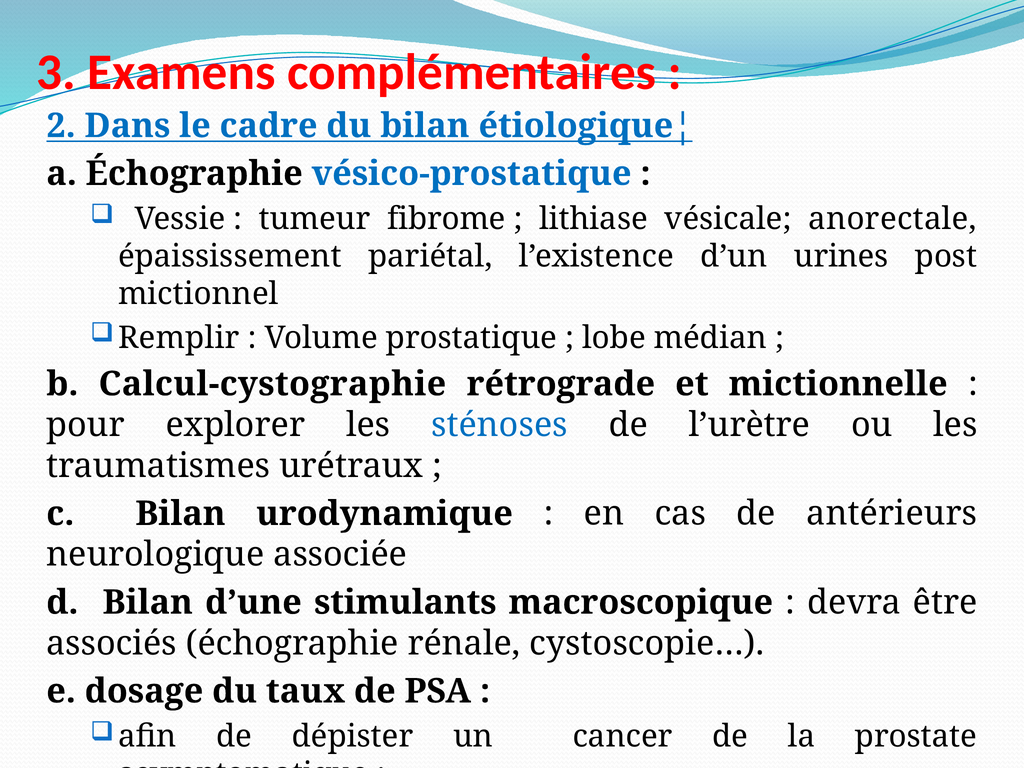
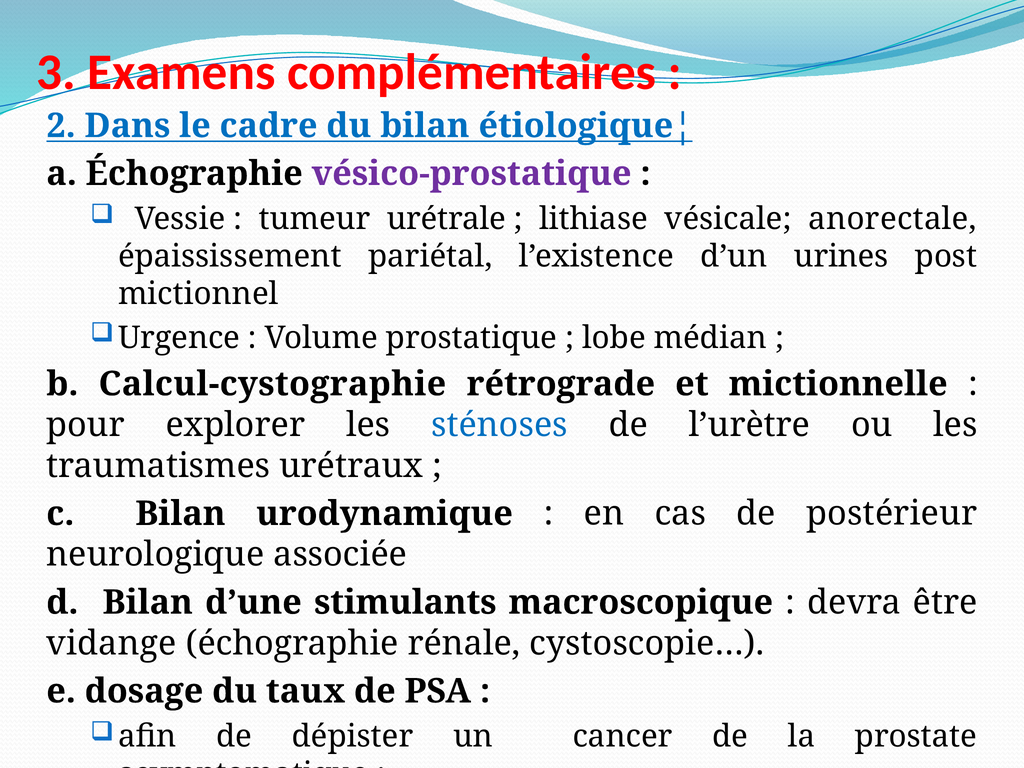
vésico-prostatique colour: blue -> purple
fibrome: fibrome -> urétrale
Remplir: Remplir -> Urgence
antérieurs: antérieurs -> postérieur
associés: associés -> vidange
